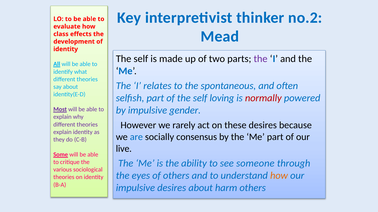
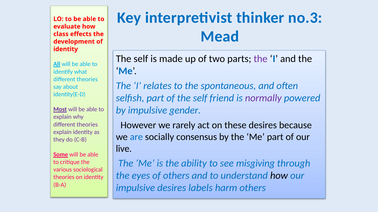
no.2: no.2 -> no.3
loving: loving -> friend
normally colour: red -> purple
someone: someone -> misgiving
how at (279, 176) colour: orange -> black
desires about: about -> labels
